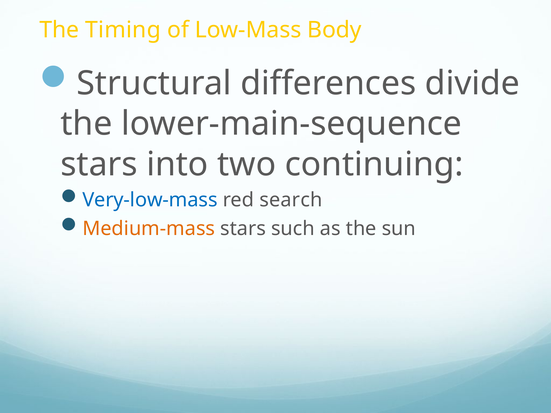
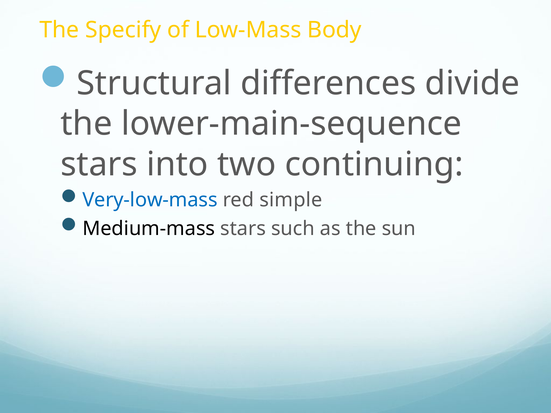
Timing: Timing -> Specify
search: search -> simple
Medium-mass colour: orange -> black
